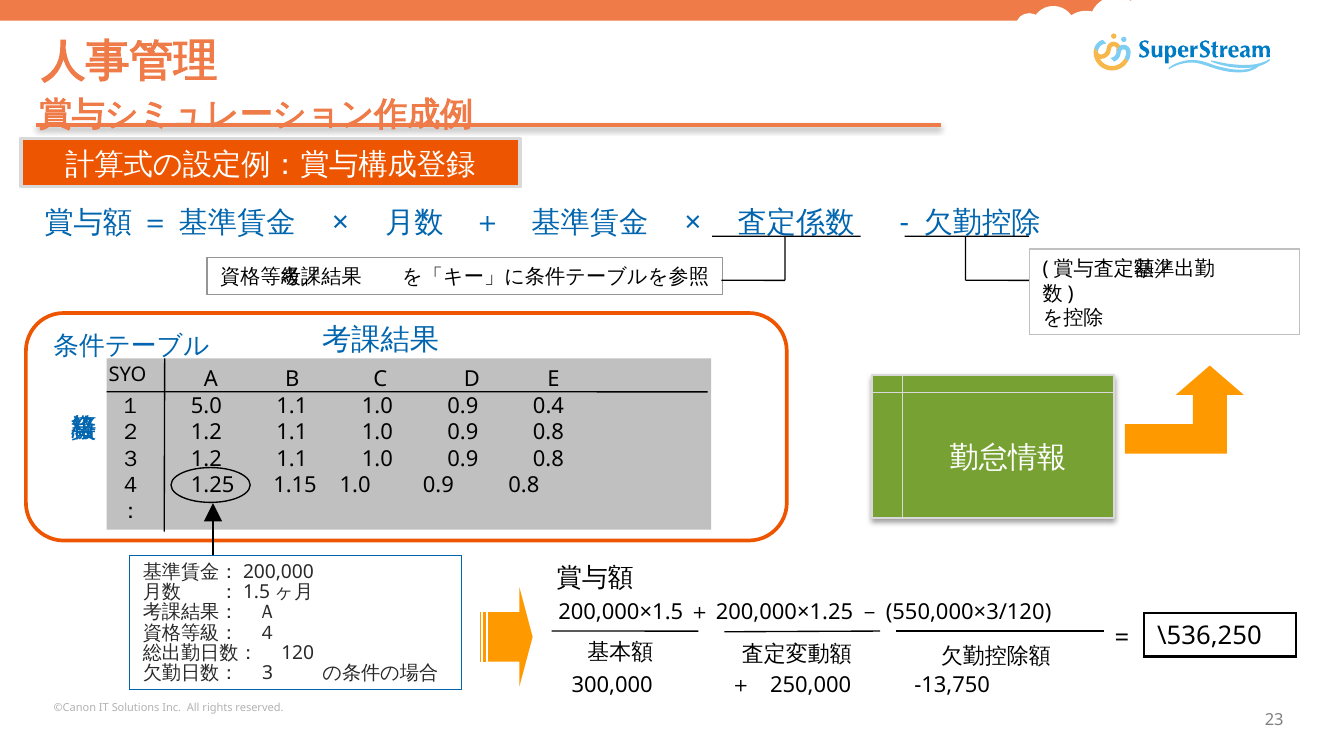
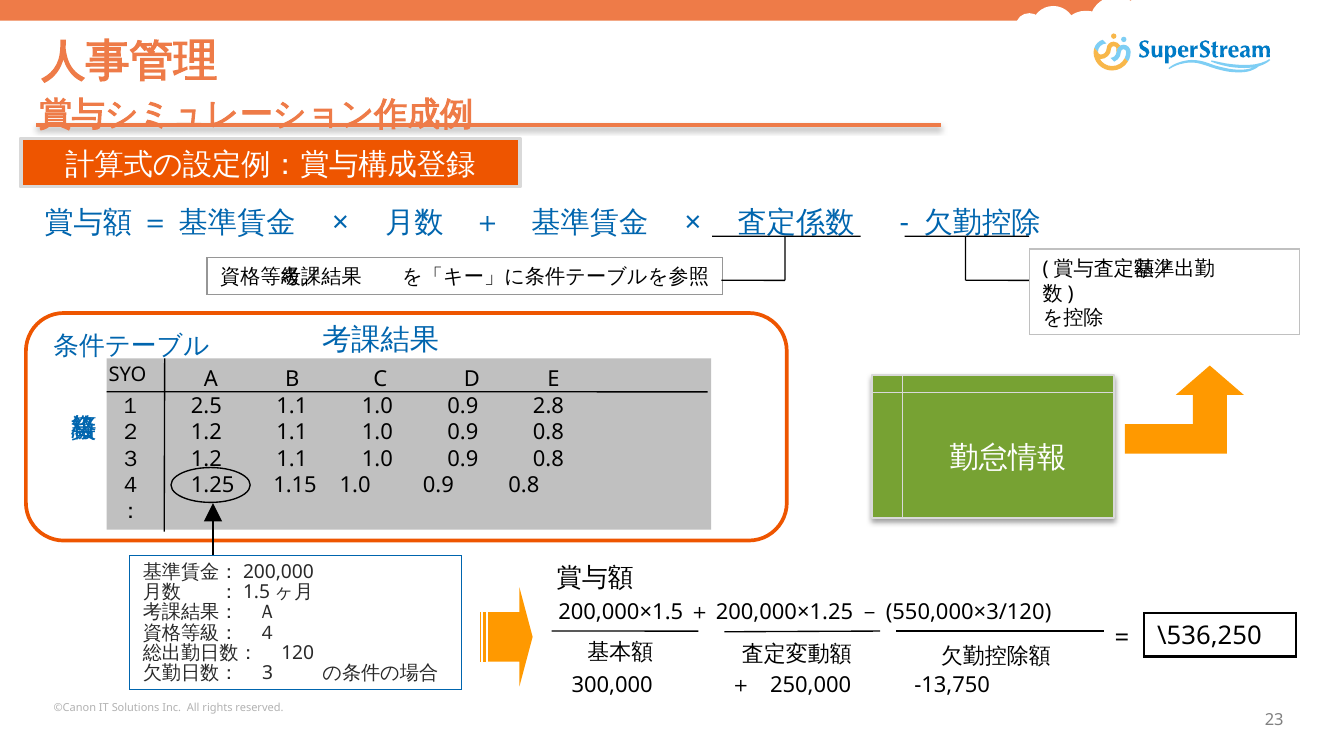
5.0: 5.0 -> 2.5
0.4: 0.4 -> 2.8
